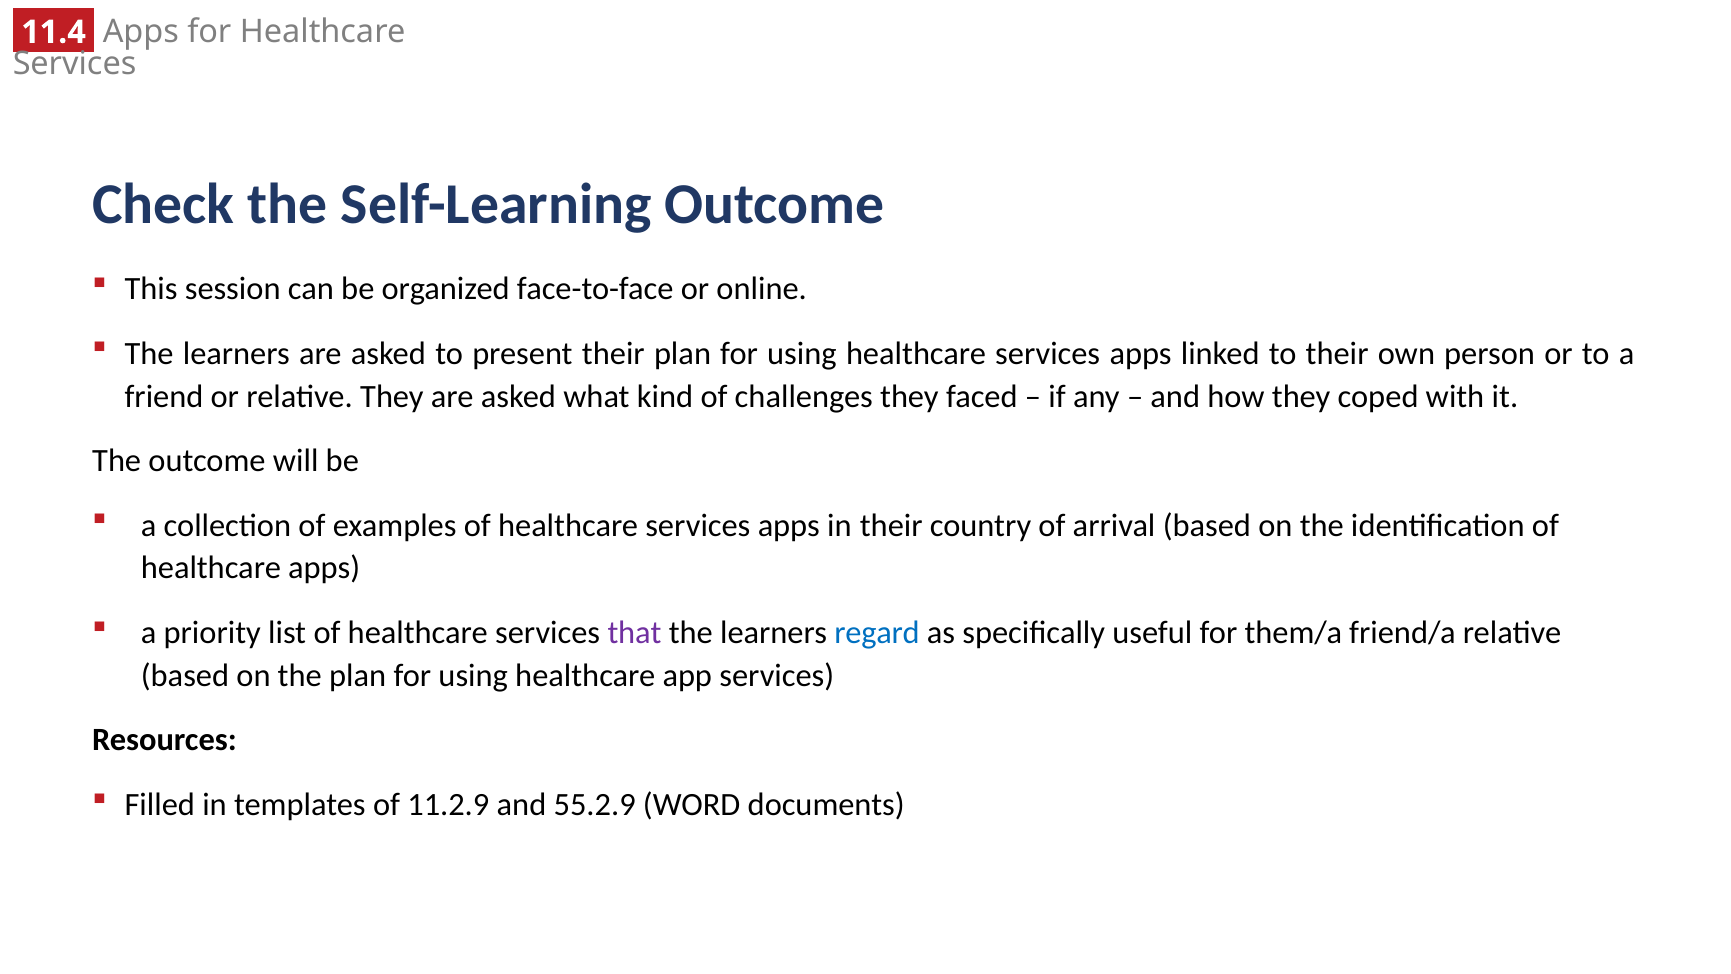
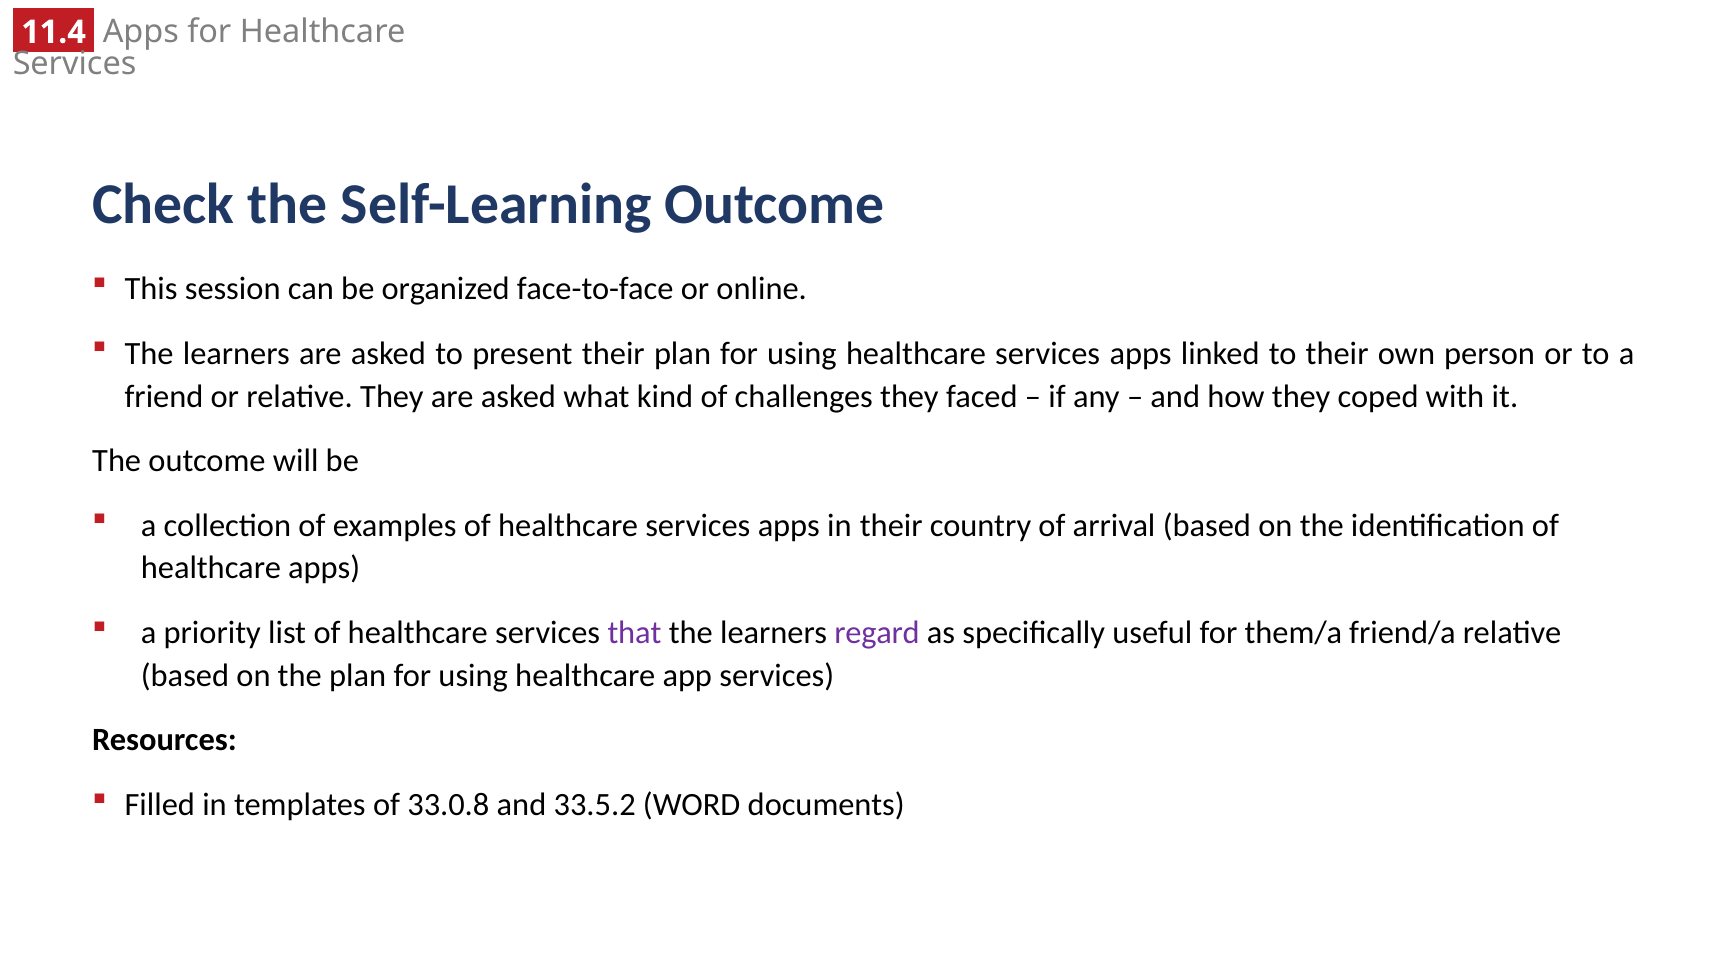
regard colour: blue -> purple
11.2.9: 11.2.9 -> 33.0.8
55.2.9: 55.2.9 -> 33.5.2
